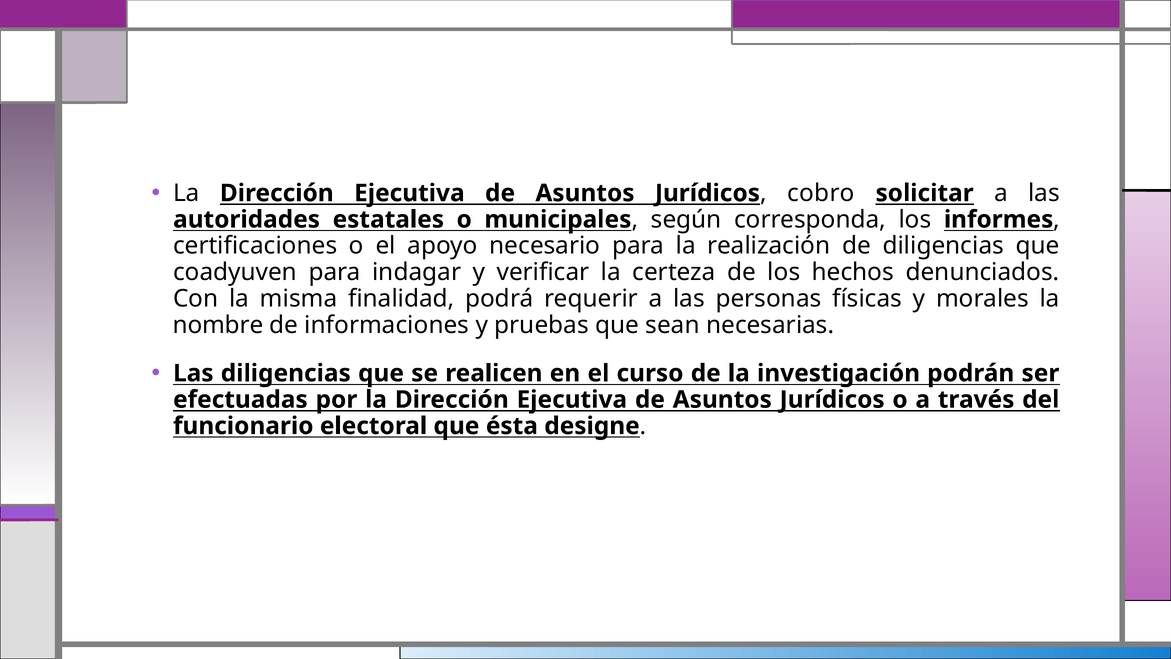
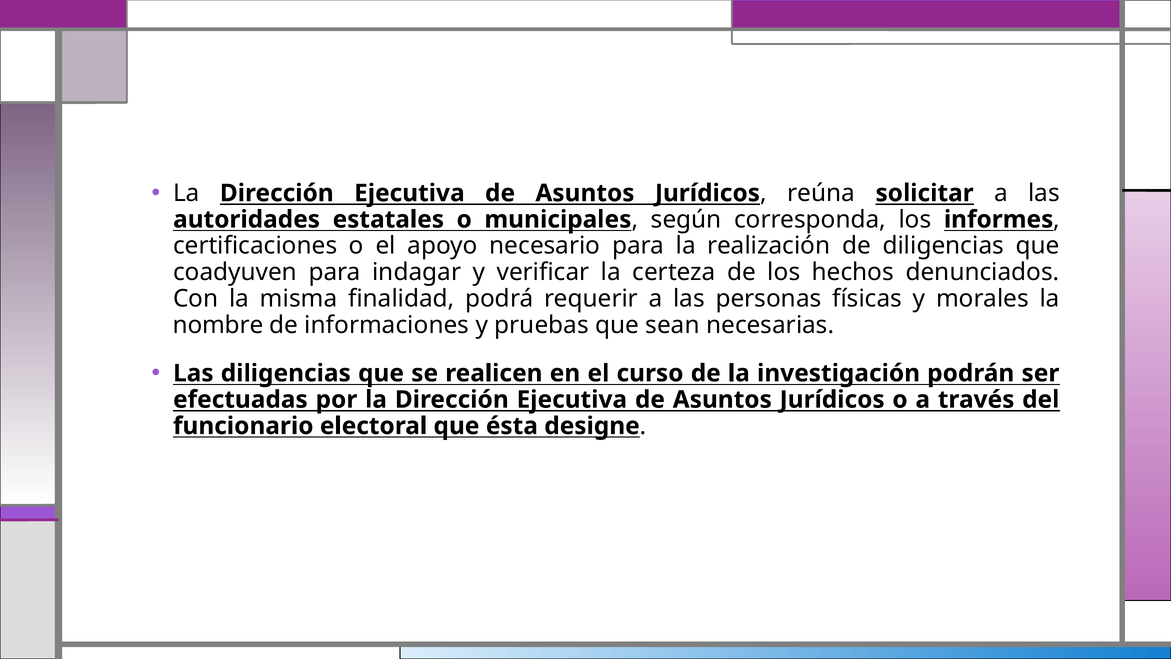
cobro: cobro -> reúna
